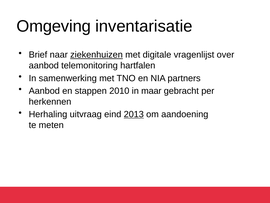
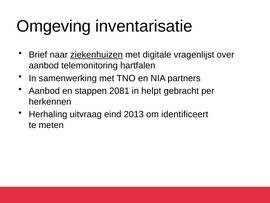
2010: 2010 -> 2081
maar: maar -> helpt
2013 underline: present -> none
aandoening: aandoening -> identificeert
